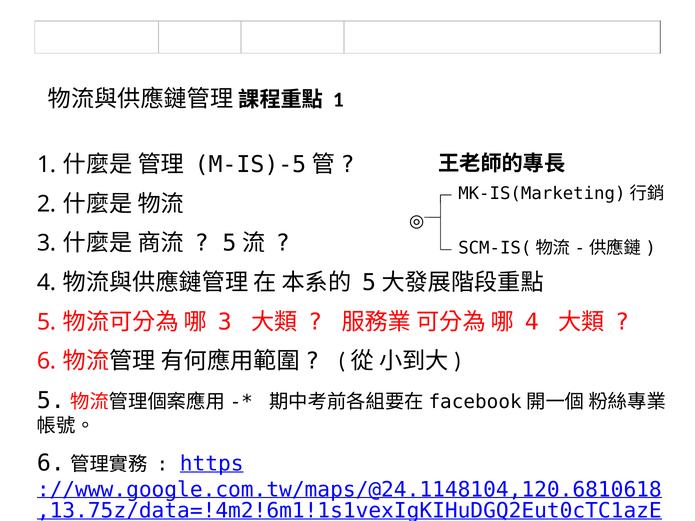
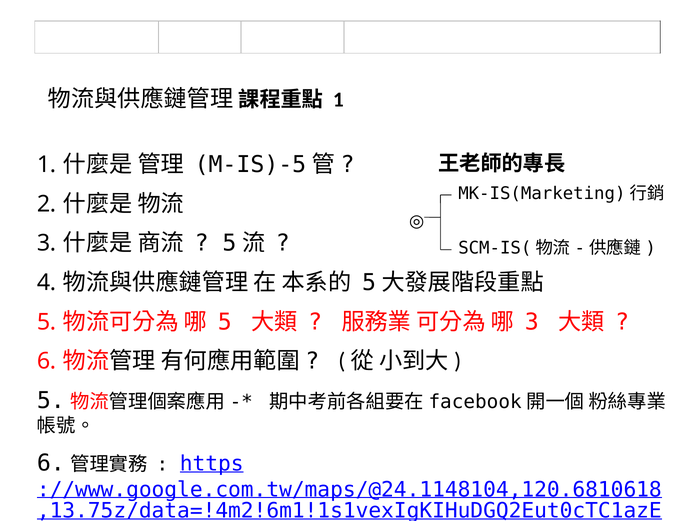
3 at (225, 322): 3 -> 5
4 at (532, 322): 4 -> 3
